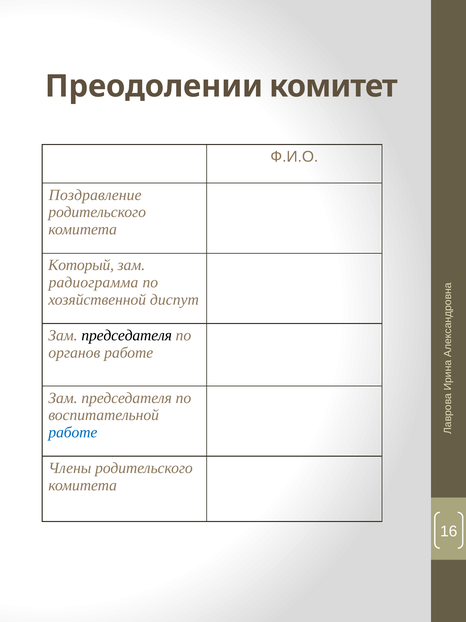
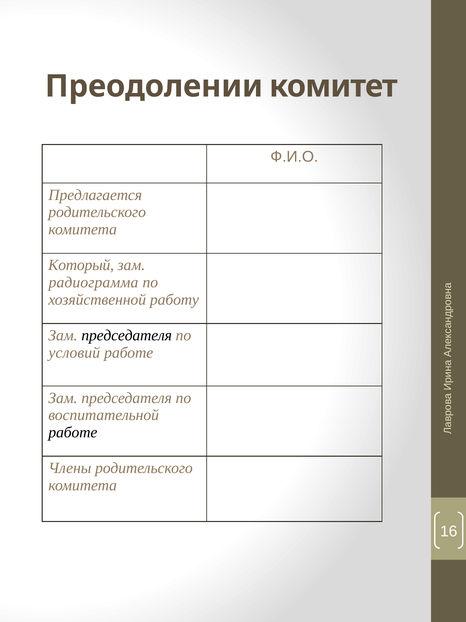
Поздравление: Поздравление -> Предлагается
диспут: диспут -> работу
органов: органов -> условий
работе at (73, 432) colour: blue -> black
